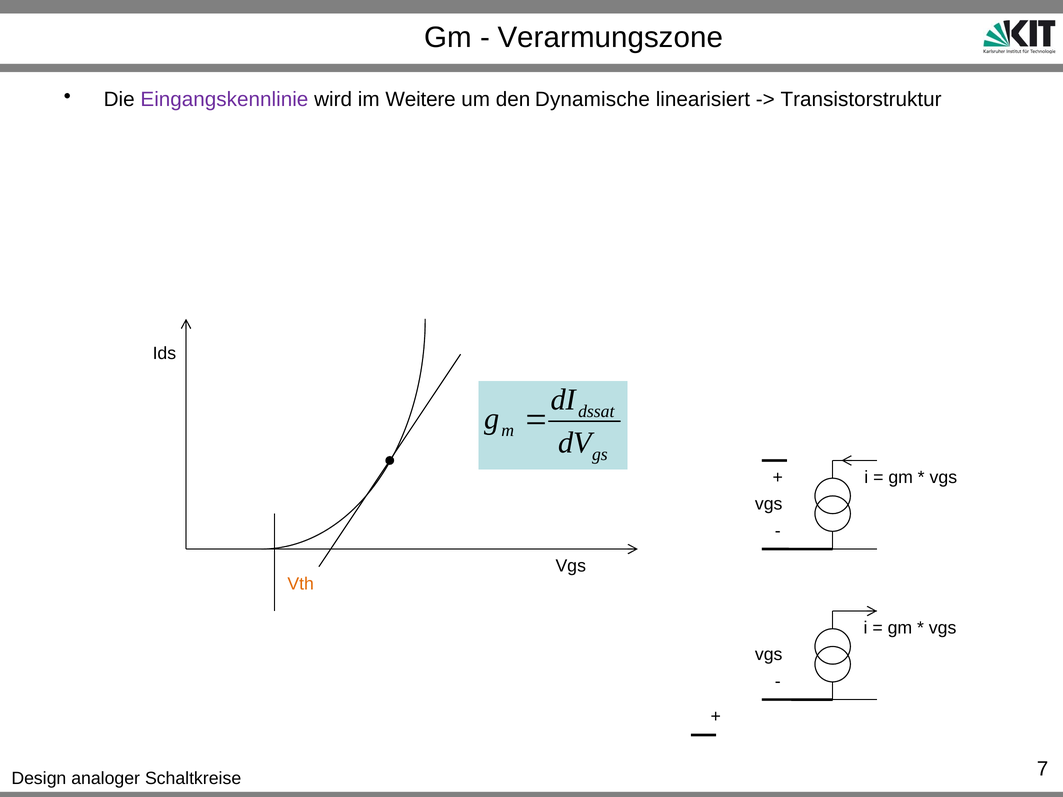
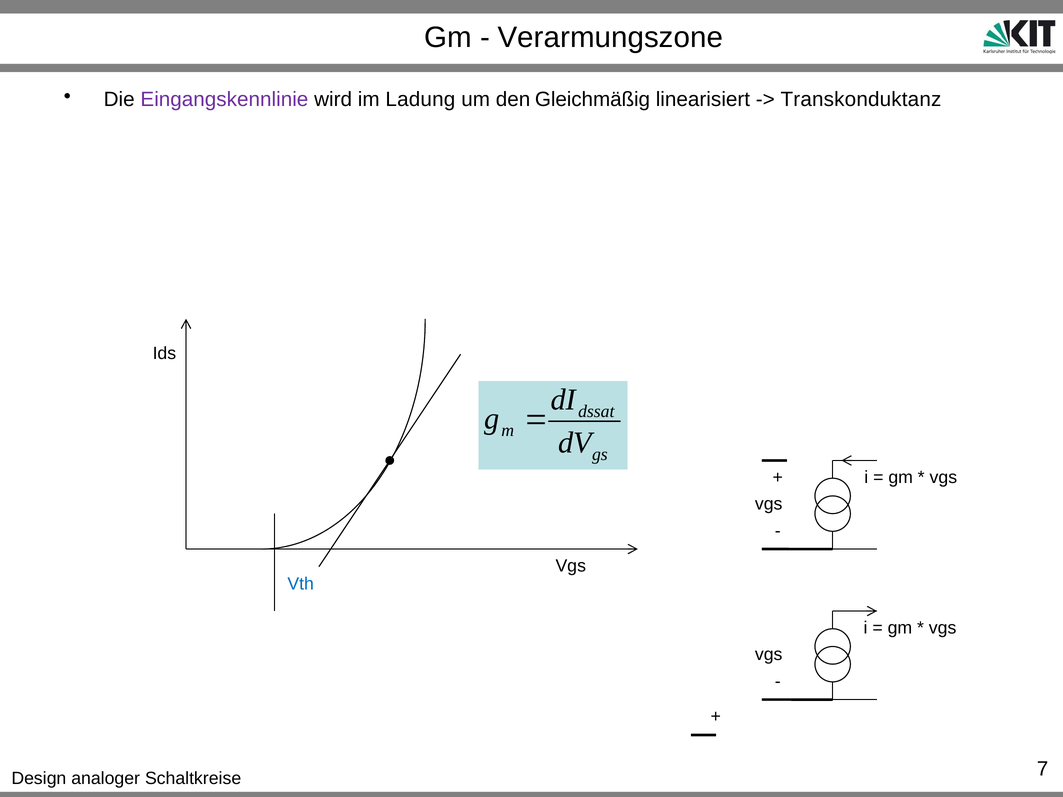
Weitere: Weitere -> Ladung
Dynamische: Dynamische -> Gleichmäßig
Transistorstruktur: Transistorstruktur -> Transkonduktanz
Vth colour: orange -> blue
